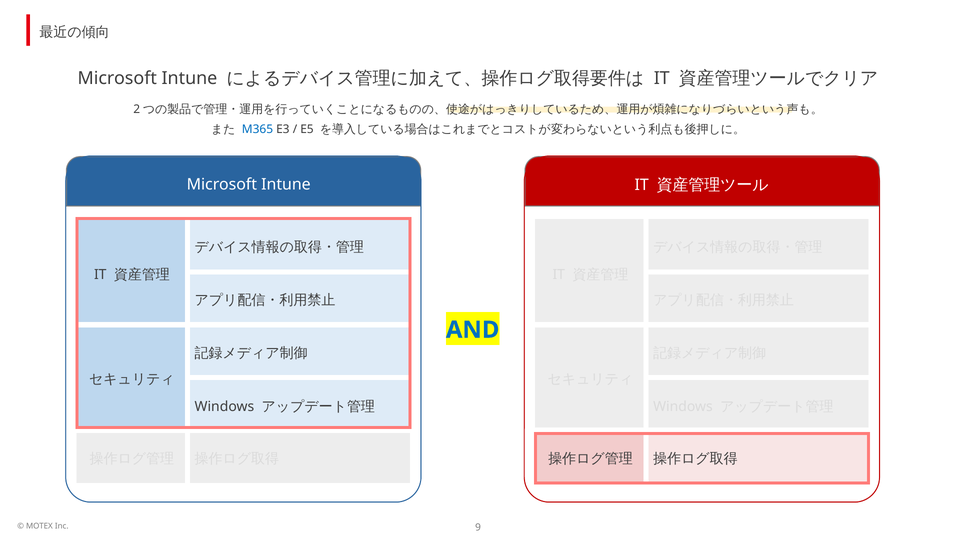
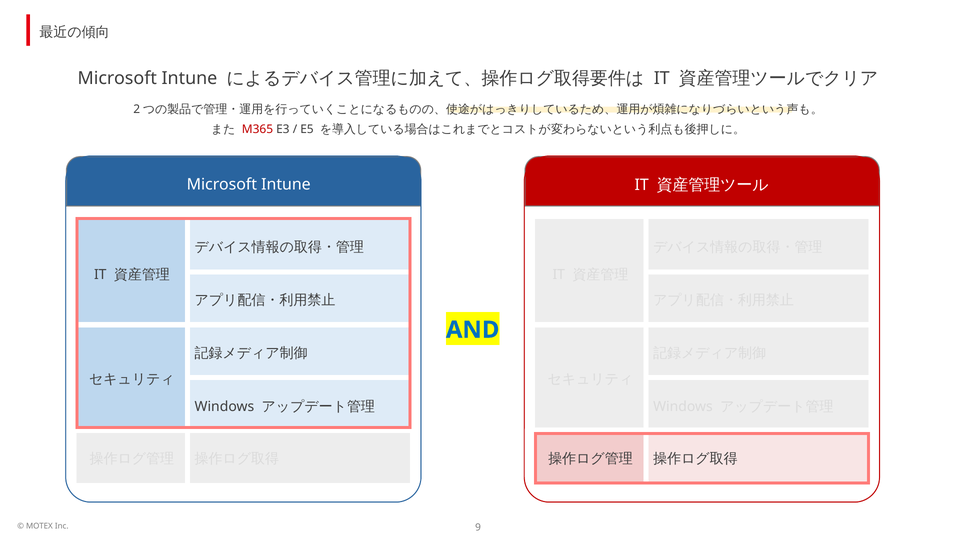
M365 colour: blue -> red
